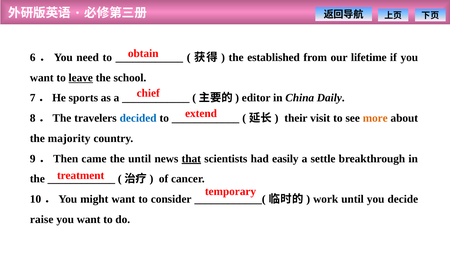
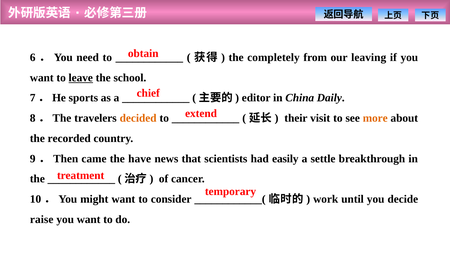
established: established -> completely
lifetime: lifetime -> leaving
decided colour: blue -> orange
majority: majority -> recorded
the until: until -> have
that underline: present -> none
